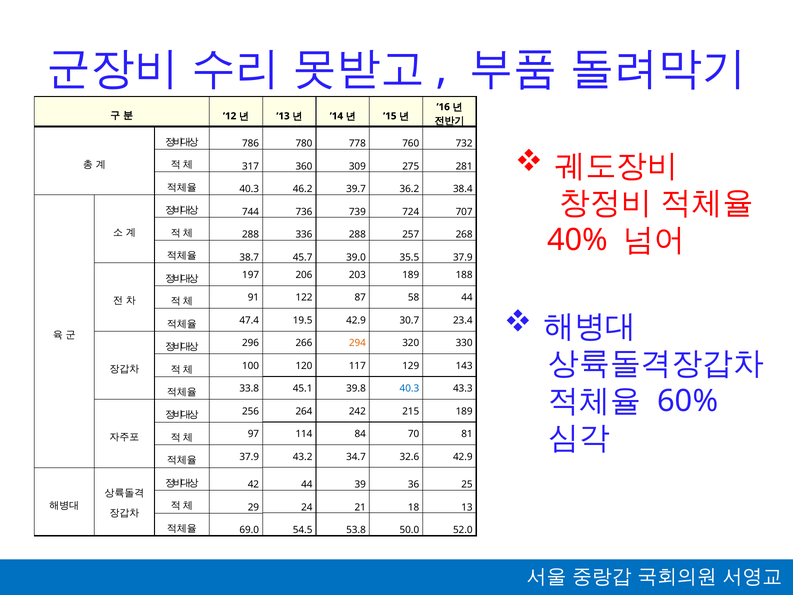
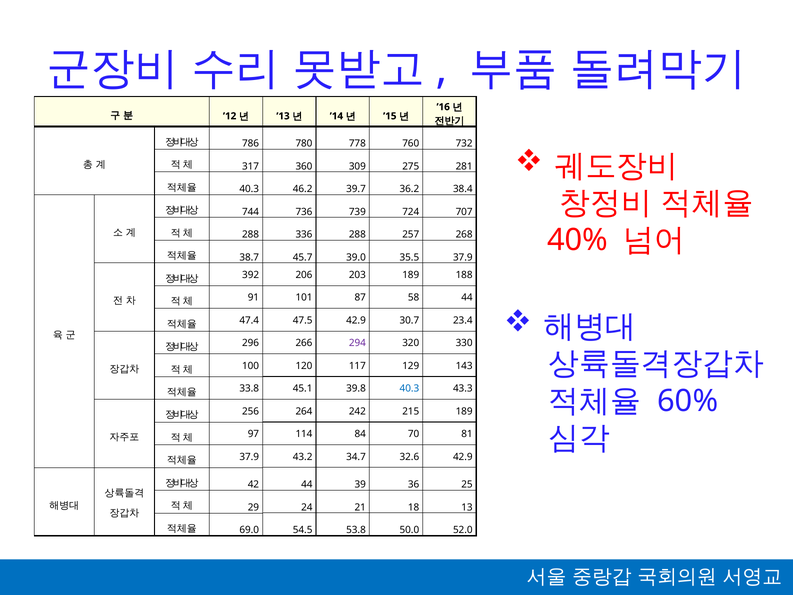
197: 197 -> 392
122: 122 -> 101
19.5: 19.5 -> 47.5
294 colour: orange -> purple
